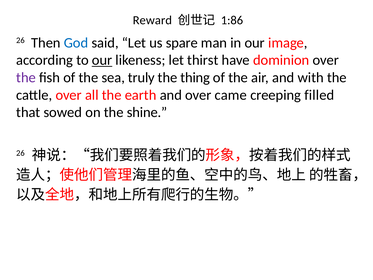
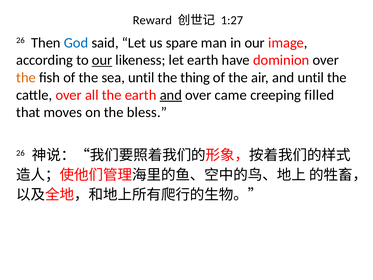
1:86: 1:86 -> 1:27
let thirst: thirst -> earth
the at (26, 78) colour: purple -> orange
sea truly: truly -> until
and with: with -> until
and at (171, 95) underline: none -> present
sowed: sowed -> moves
shine: shine -> bless
